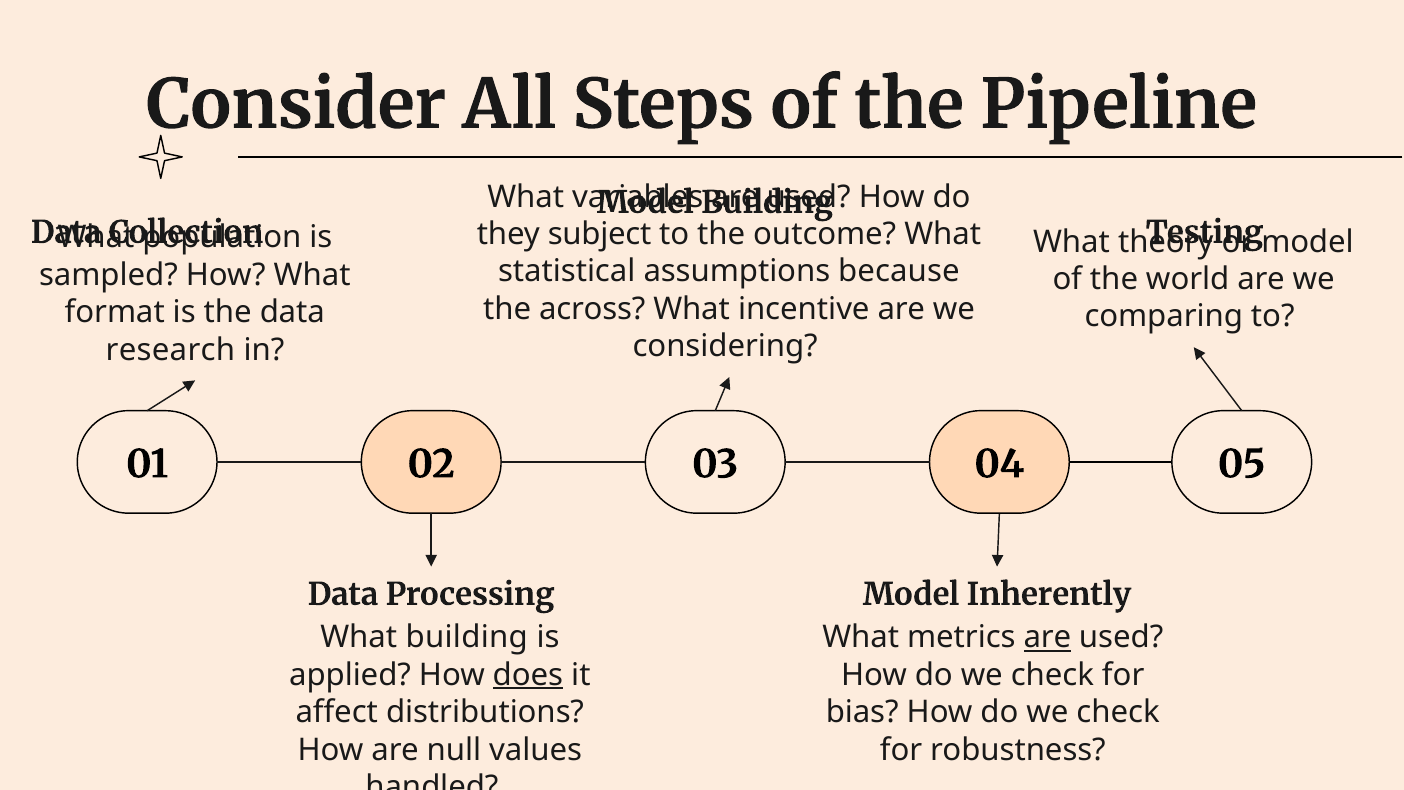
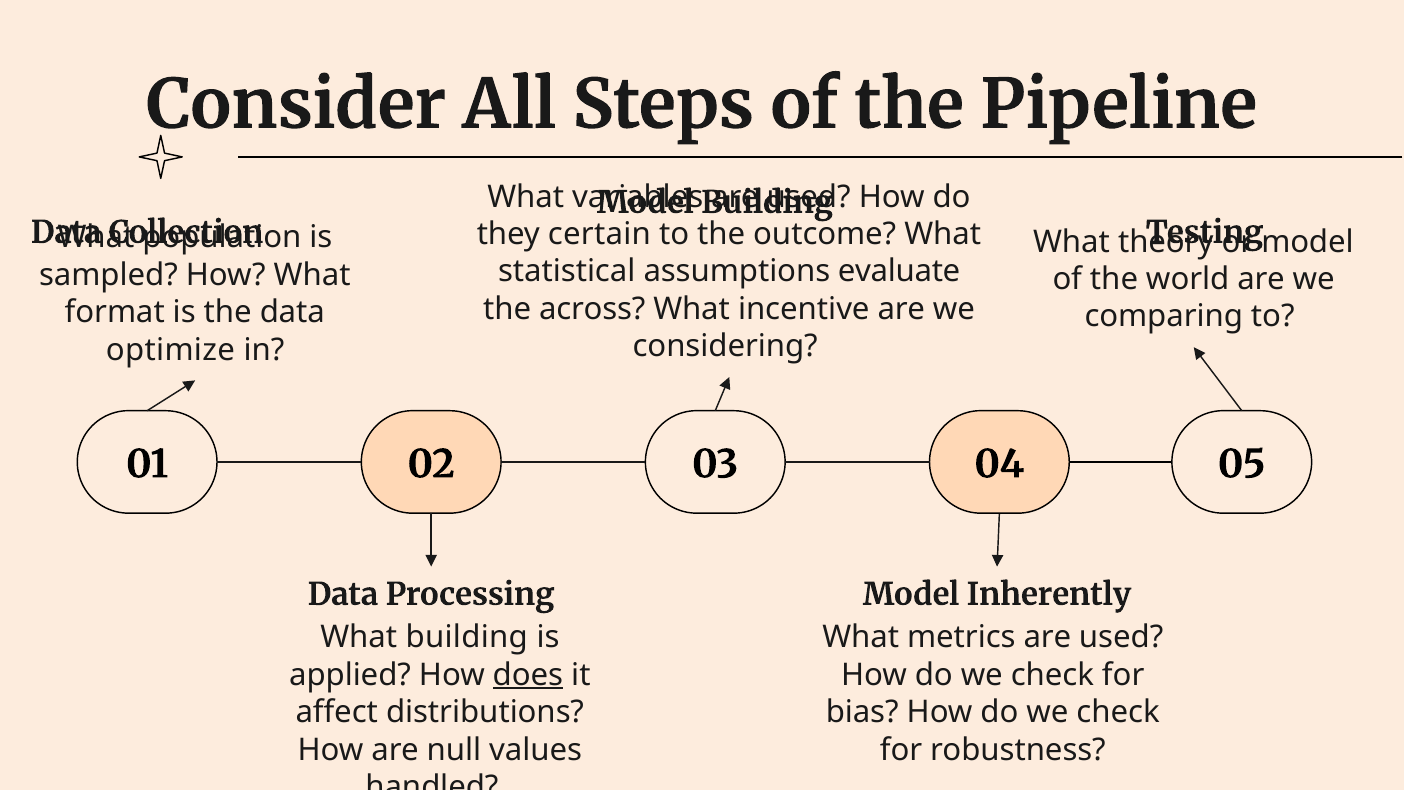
subject: subject -> certain
because: because -> evaluate
research: research -> optimize
are at (1047, 637) underline: present -> none
